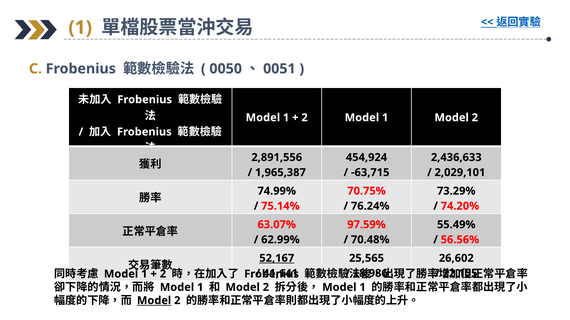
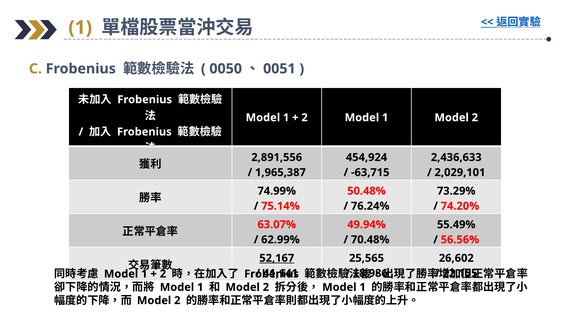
70.75%: 70.75% -> 50.48%
97.59%: 97.59% -> 49.94%
Model at (154, 301) underline: present -> none
